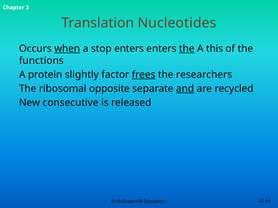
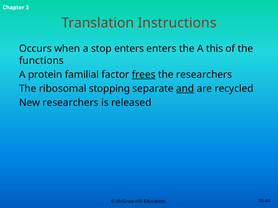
Nucleotides: Nucleotides -> Instructions
when underline: present -> none
the at (187, 49) underline: present -> none
slightly: slightly -> familial
opposite: opposite -> stopping
New consecutive: consecutive -> researchers
